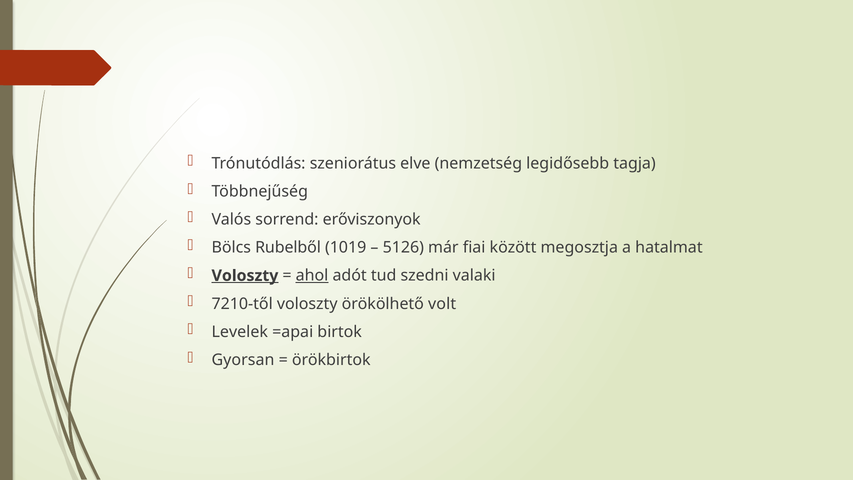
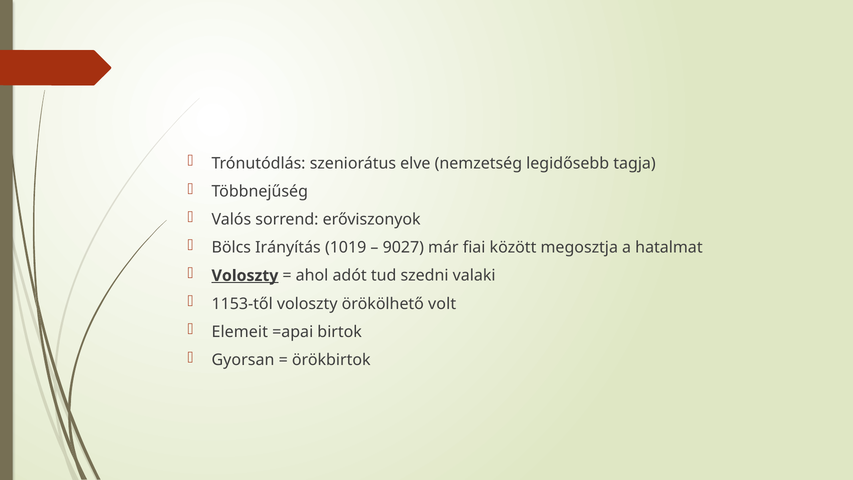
Rubelből: Rubelből -> Irányítás
5126: 5126 -> 9027
ahol underline: present -> none
7210-től: 7210-től -> 1153-től
Levelek: Levelek -> Elemeit
